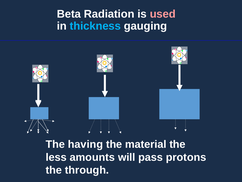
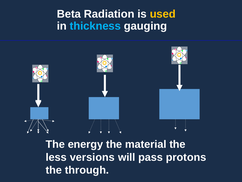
used colour: pink -> yellow
having: having -> energy
amounts: amounts -> versions
